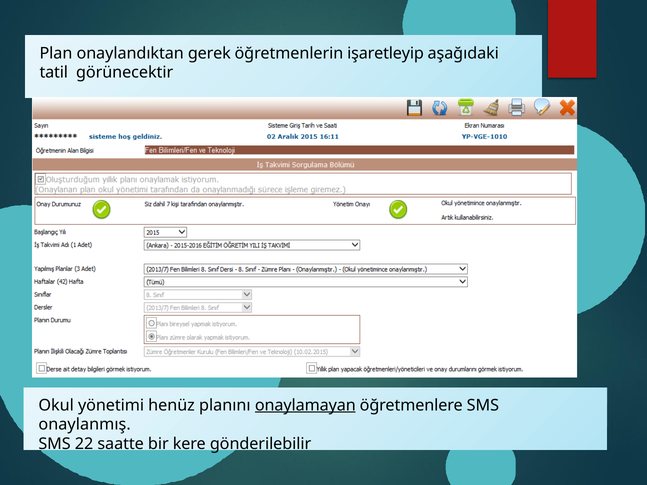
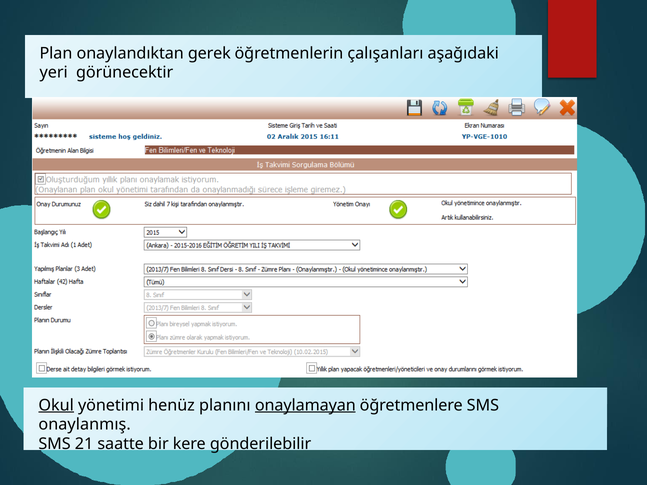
işaretleyip: işaretleyip -> çalışanları
tatil: tatil -> yeri
Okul underline: none -> present
22: 22 -> 21
